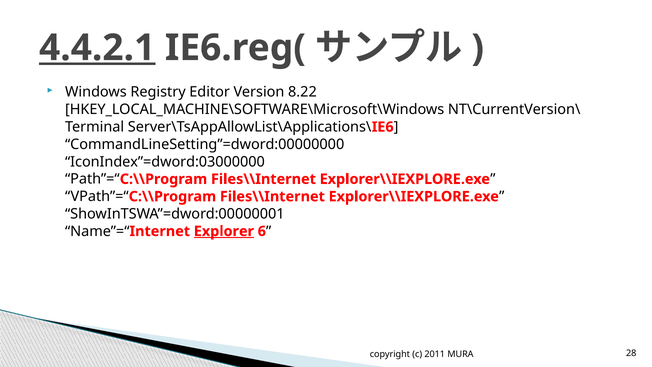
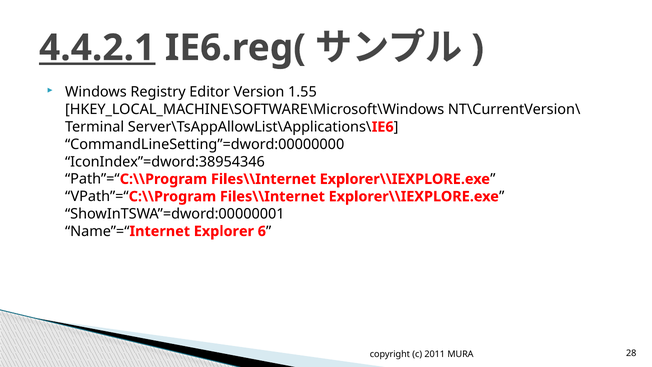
8.22: 8.22 -> 1.55
IconIndex”=dword:03000000: IconIndex”=dword:03000000 -> IconIndex”=dword:38954346
Explorer underline: present -> none
